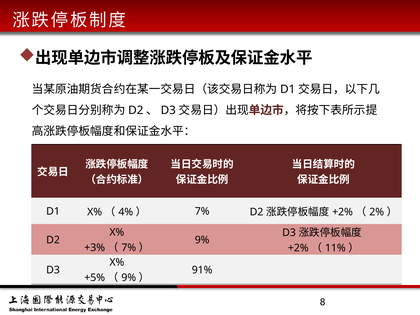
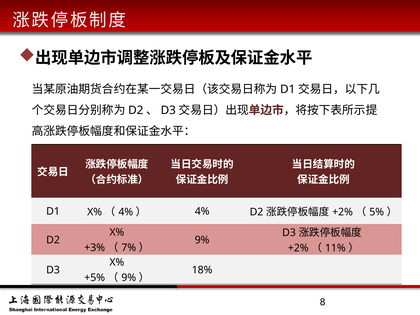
7% at (202, 211): 7% -> 4%
2%: 2% -> 5%
91%: 91% -> 18%
